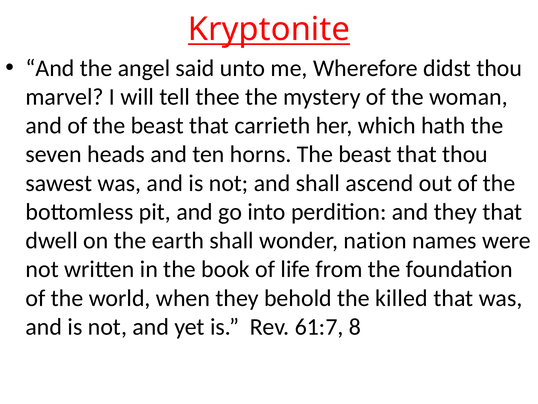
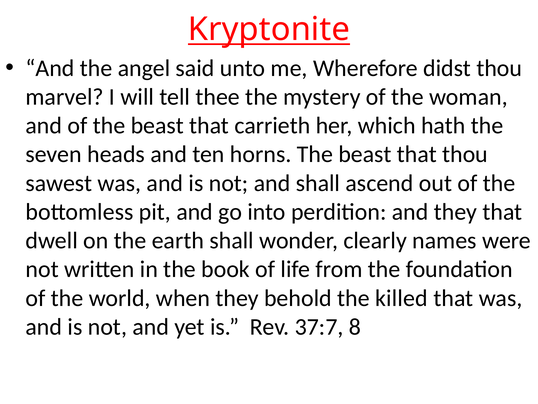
nation: nation -> clearly
61:7: 61:7 -> 37:7
